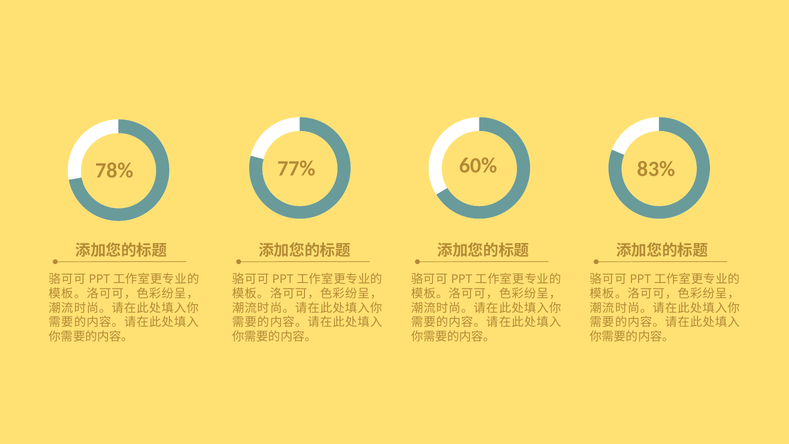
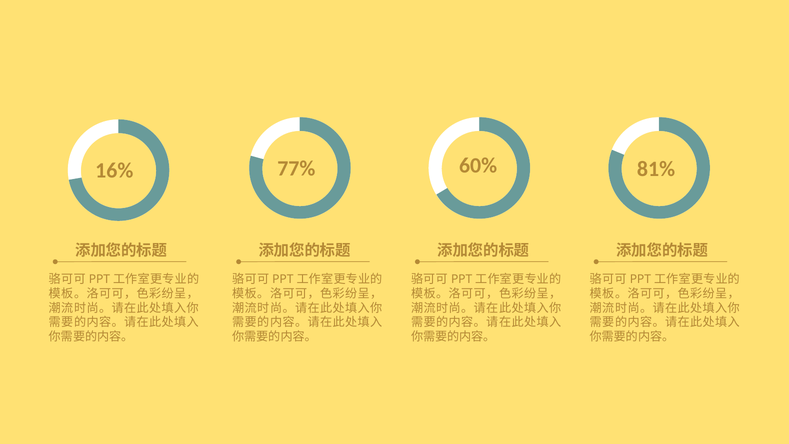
83%: 83% -> 81%
78%: 78% -> 16%
